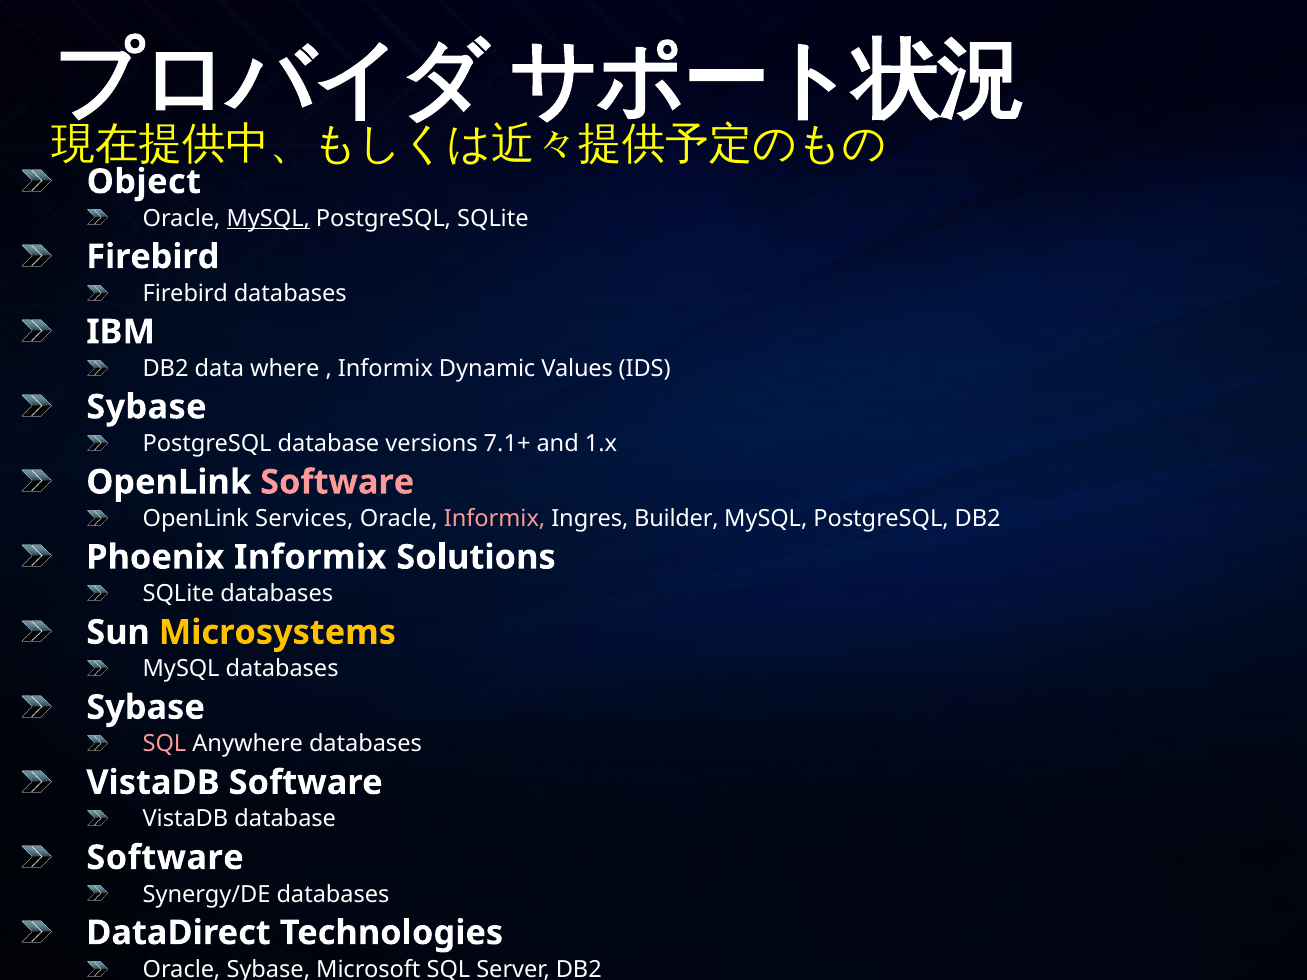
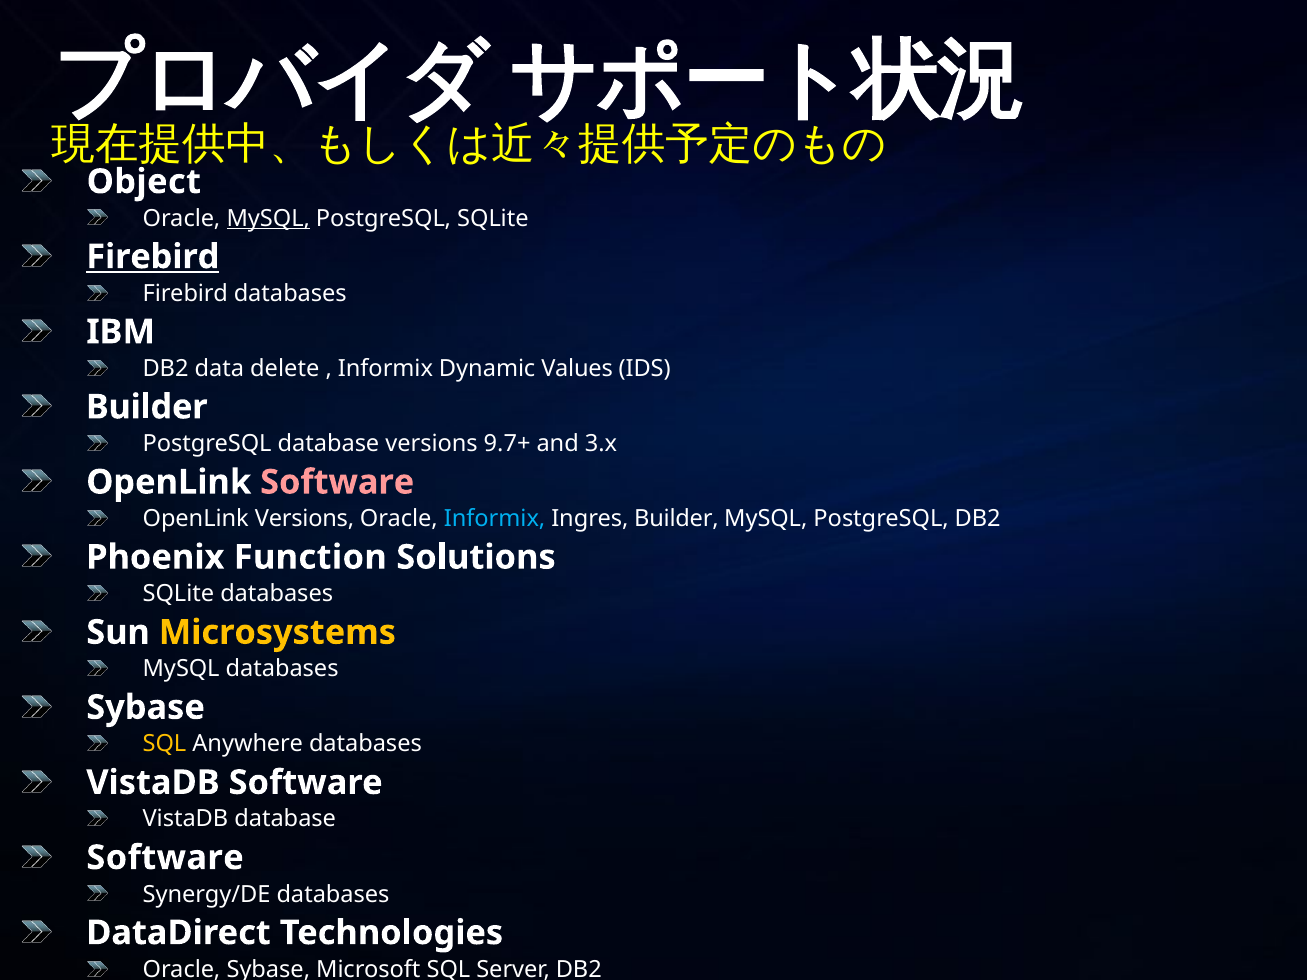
Firebird at (153, 257) underline: none -> present
where: where -> delete
Sybase at (146, 407): Sybase -> Builder
7.1+: 7.1+ -> 9.7+
1.x: 1.x -> 3.x
OpenLink Services: Services -> Versions
Informix at (495, 519) colour: pink -> light blue
Phoenix Informix: Informix -> Function
SQL at (165, 744) colour: pink -> yellow
